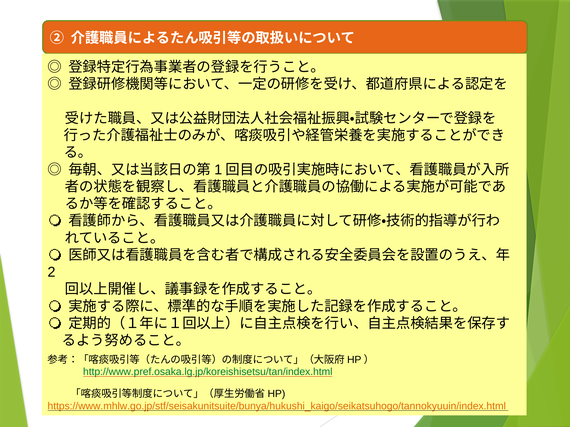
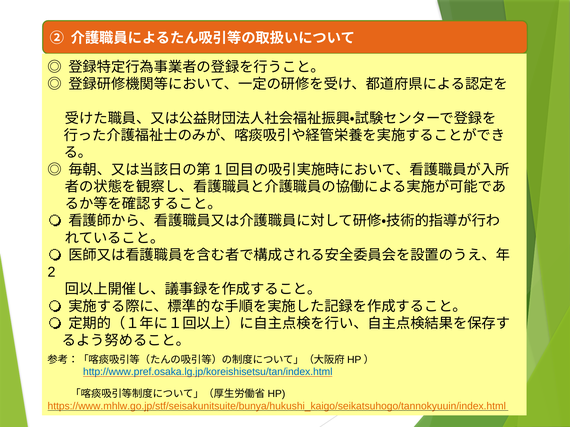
http://www.pref.osaka.lg.jp/koreishisetsu/tan/index.html colour: green -> blue
